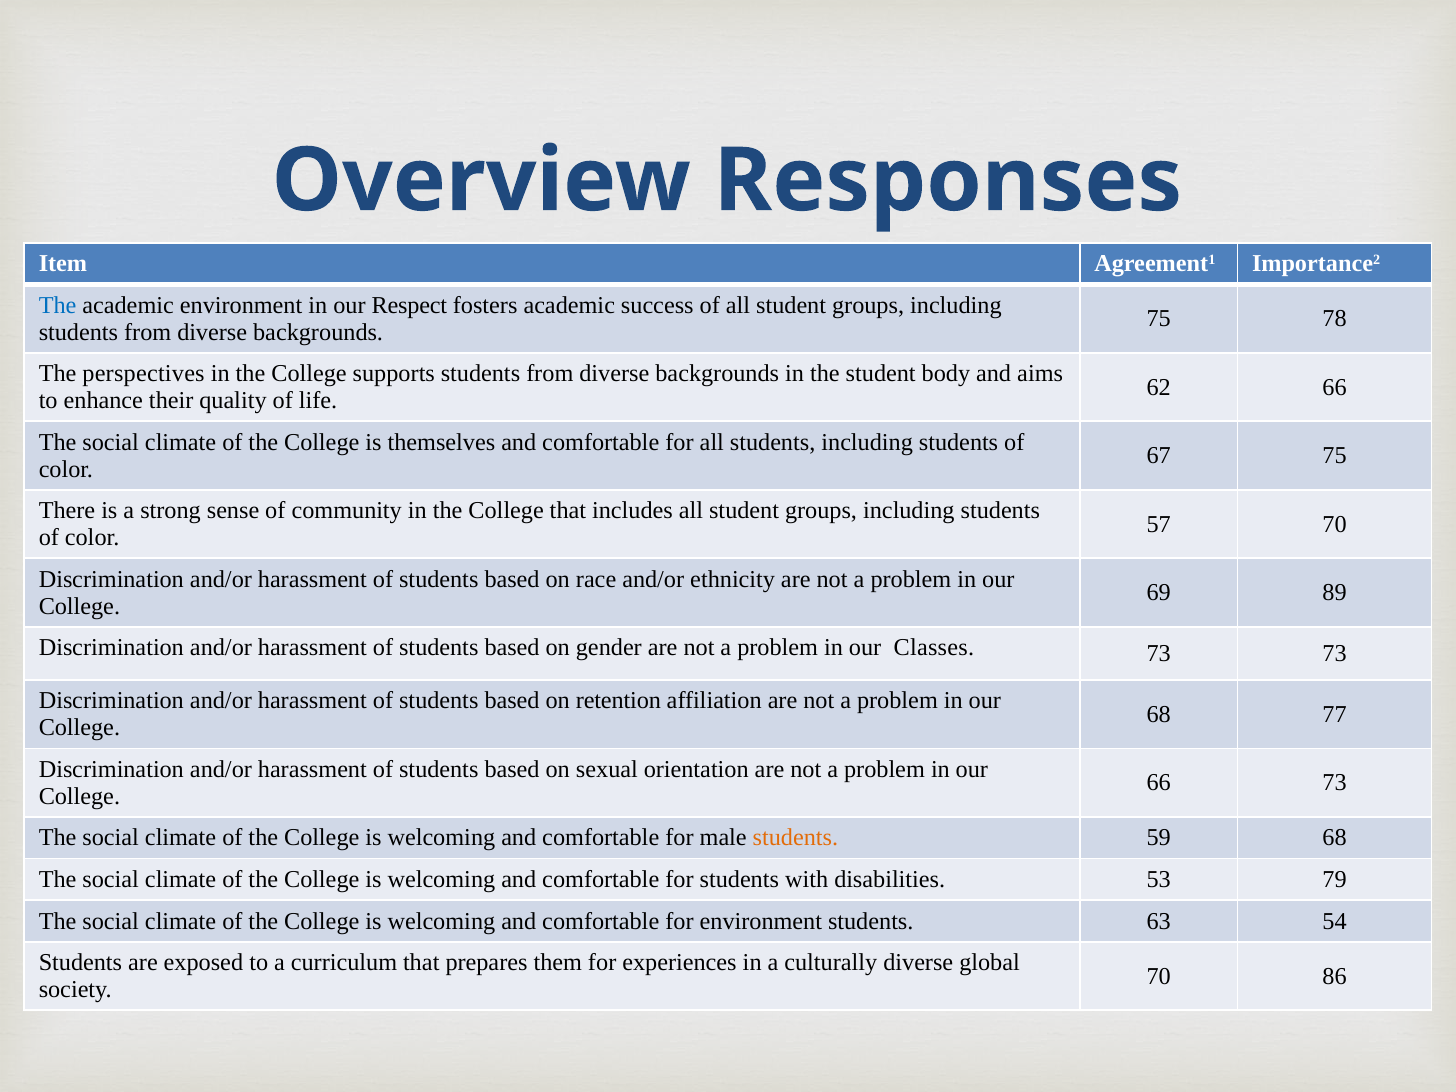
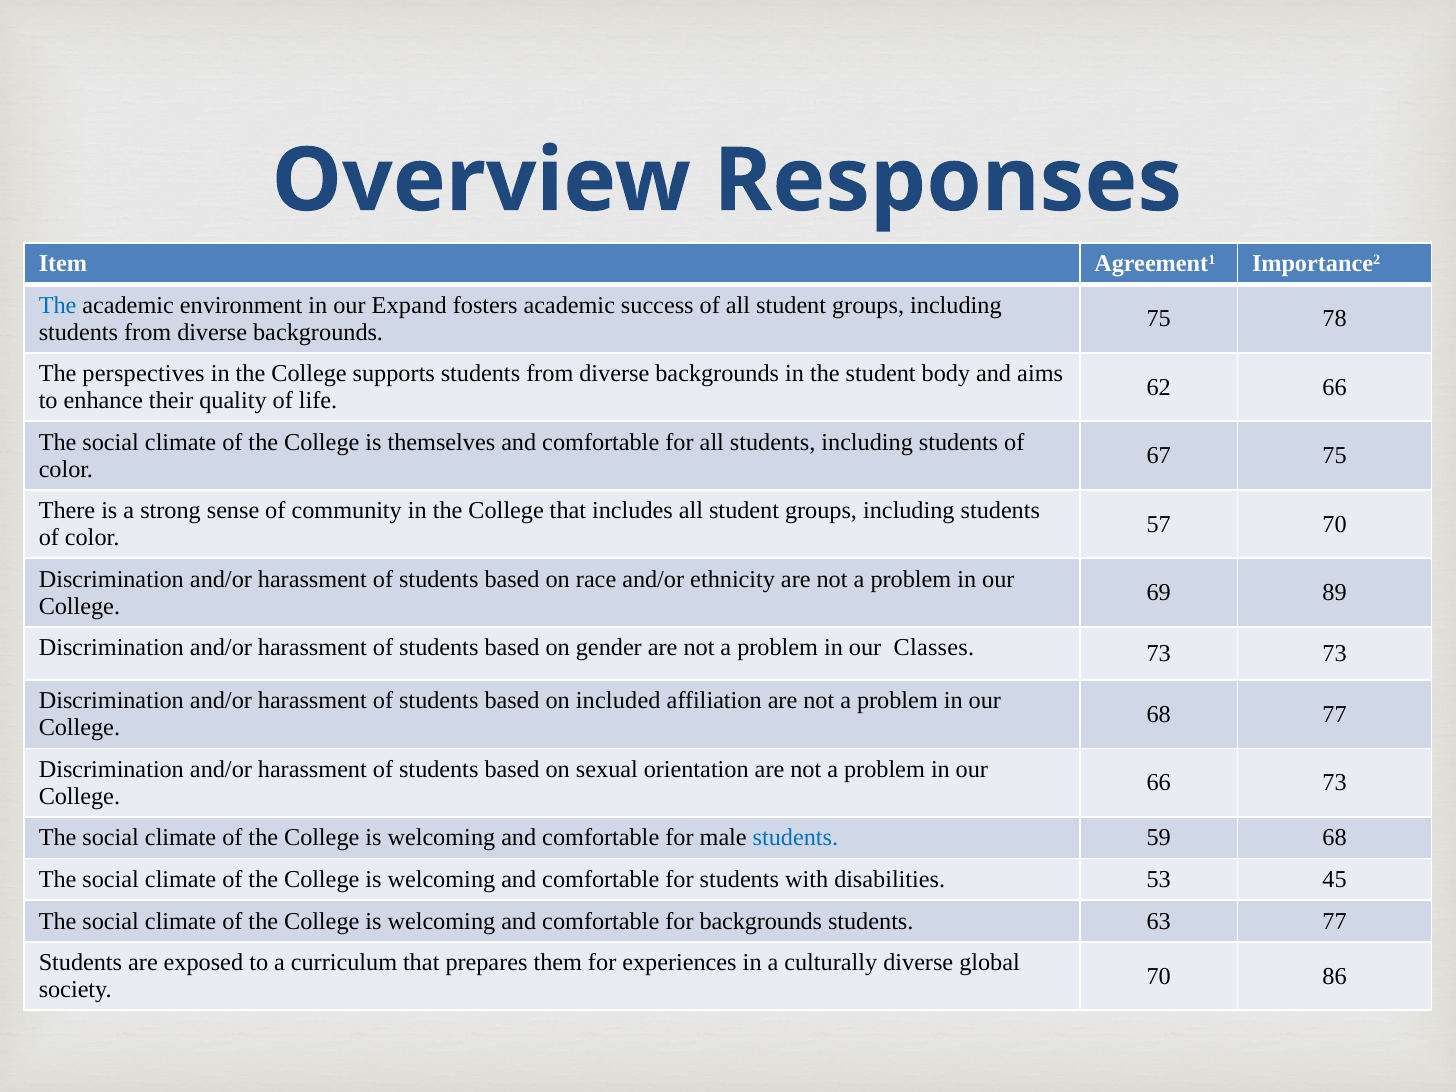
Respect: Respect -> Expand
retention: retention -> included
students at (795, 838) colour: orange -> blue
79: 79 -> 45
for environment: environment -> backgrounds
63 54: 54 -> 77
